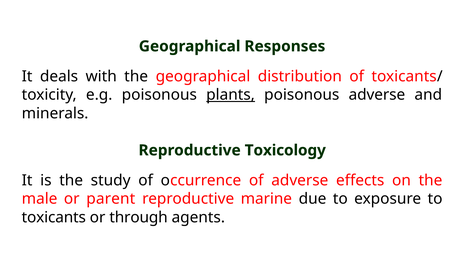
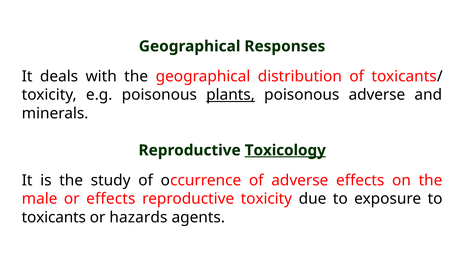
Toxicology underline: none -> present
or parent: parent -> effects
reproductive marine: marine -> toxicity
through: through -> hazards
